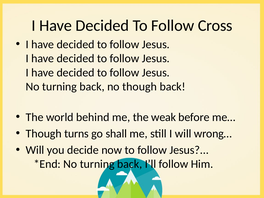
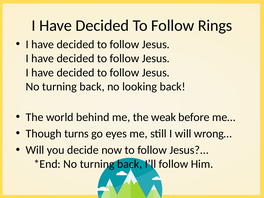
Cross: Cross -> Rings
no though: though -> looking
shall: shall -> eyes
